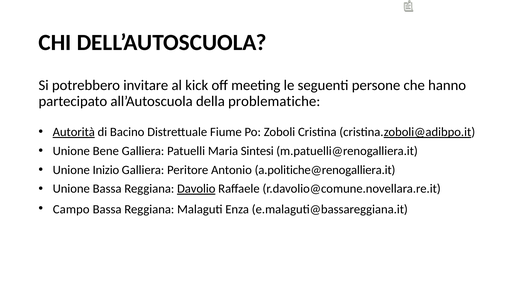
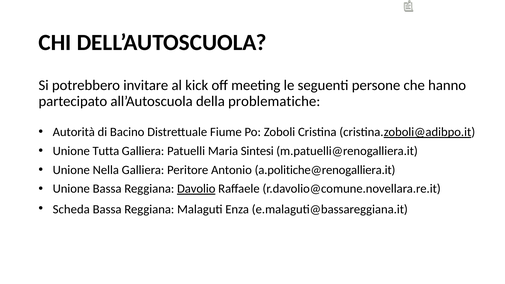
Autorità underline: present -> none
Bene: Bene -> Tutta
Inizio: Inizio -> Nella
Campo: Campo -> Scheda
